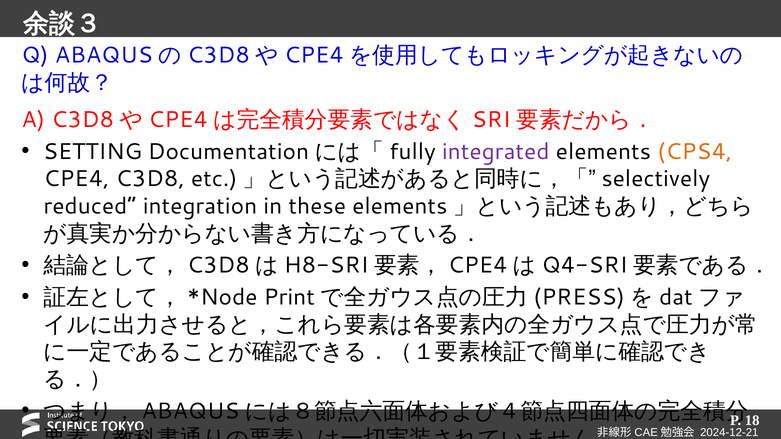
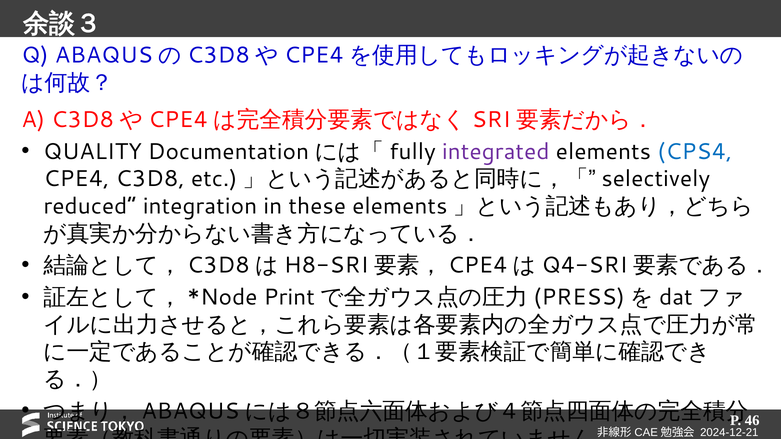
SETTING: SETTING -> QUALITY
CPS4 colour: orange -> blue
18: 18 -> 46
